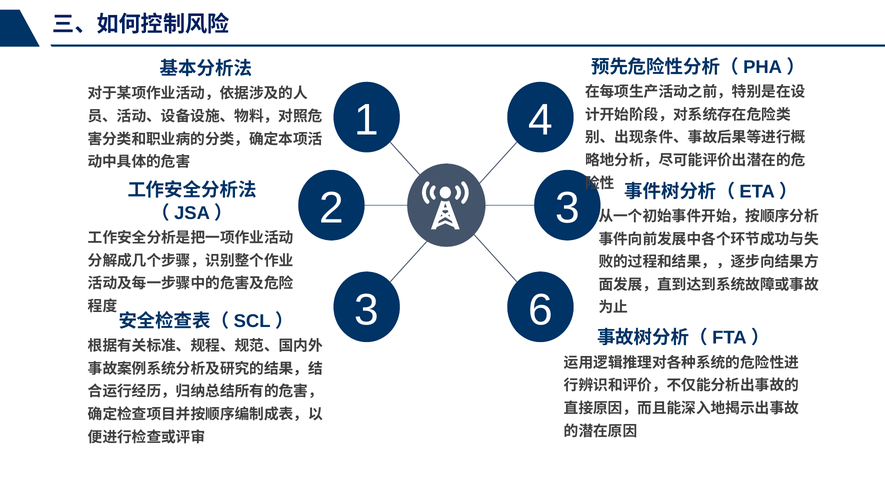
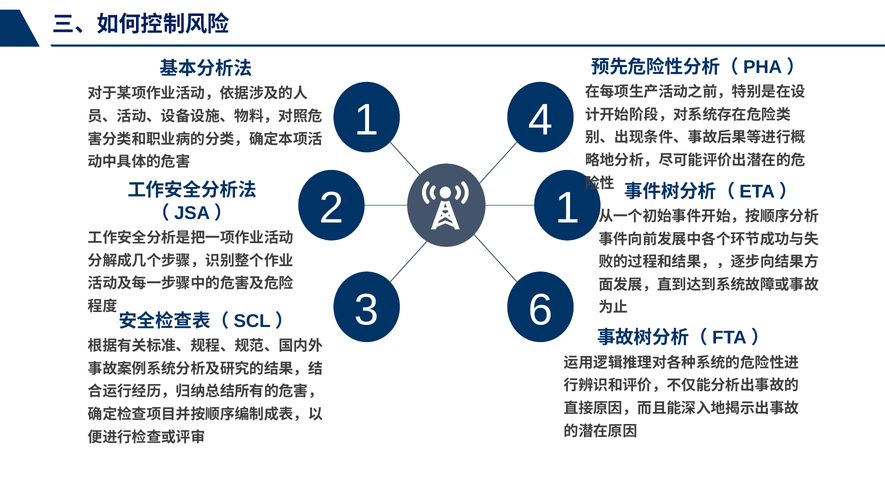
2 3: 3 -> 1
